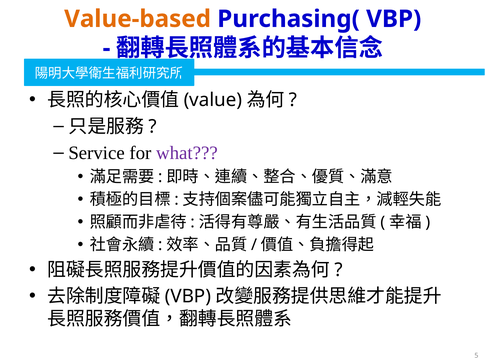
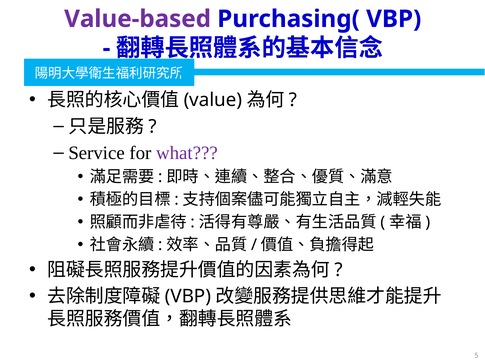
Value-based colour: orange -> purple
